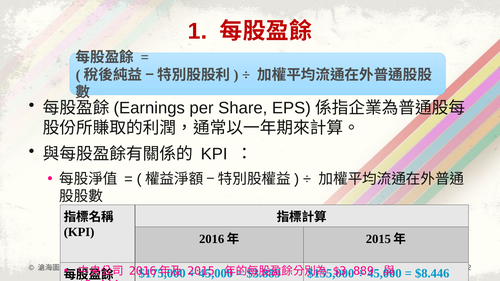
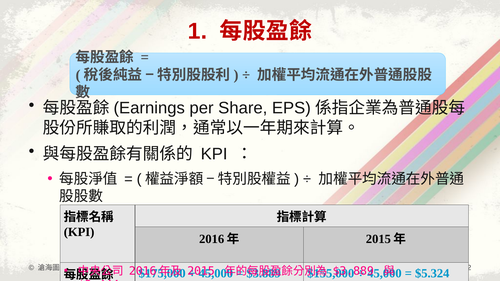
$8.446: $8.446 -> $5.324
